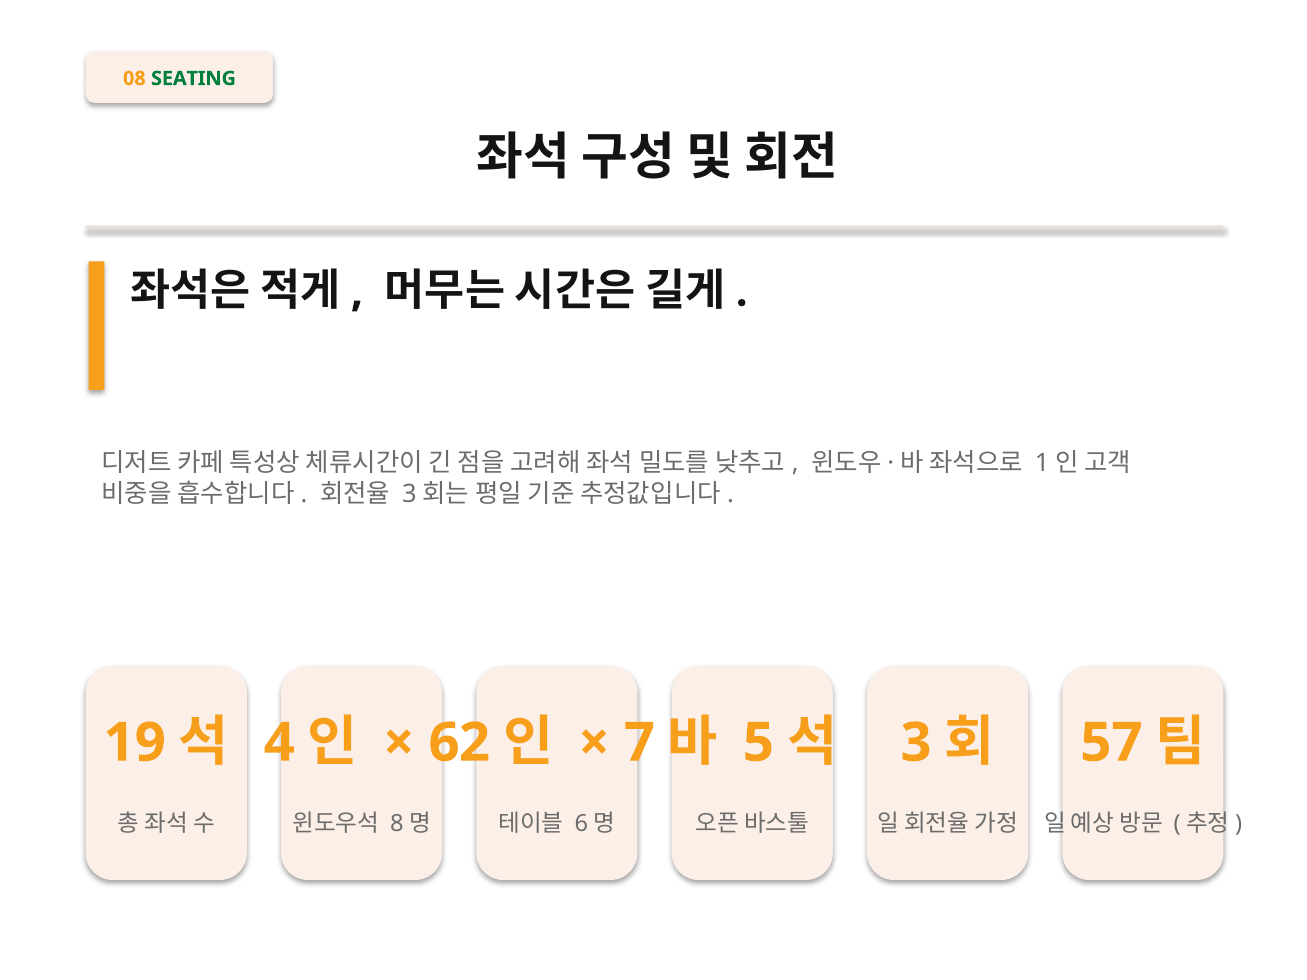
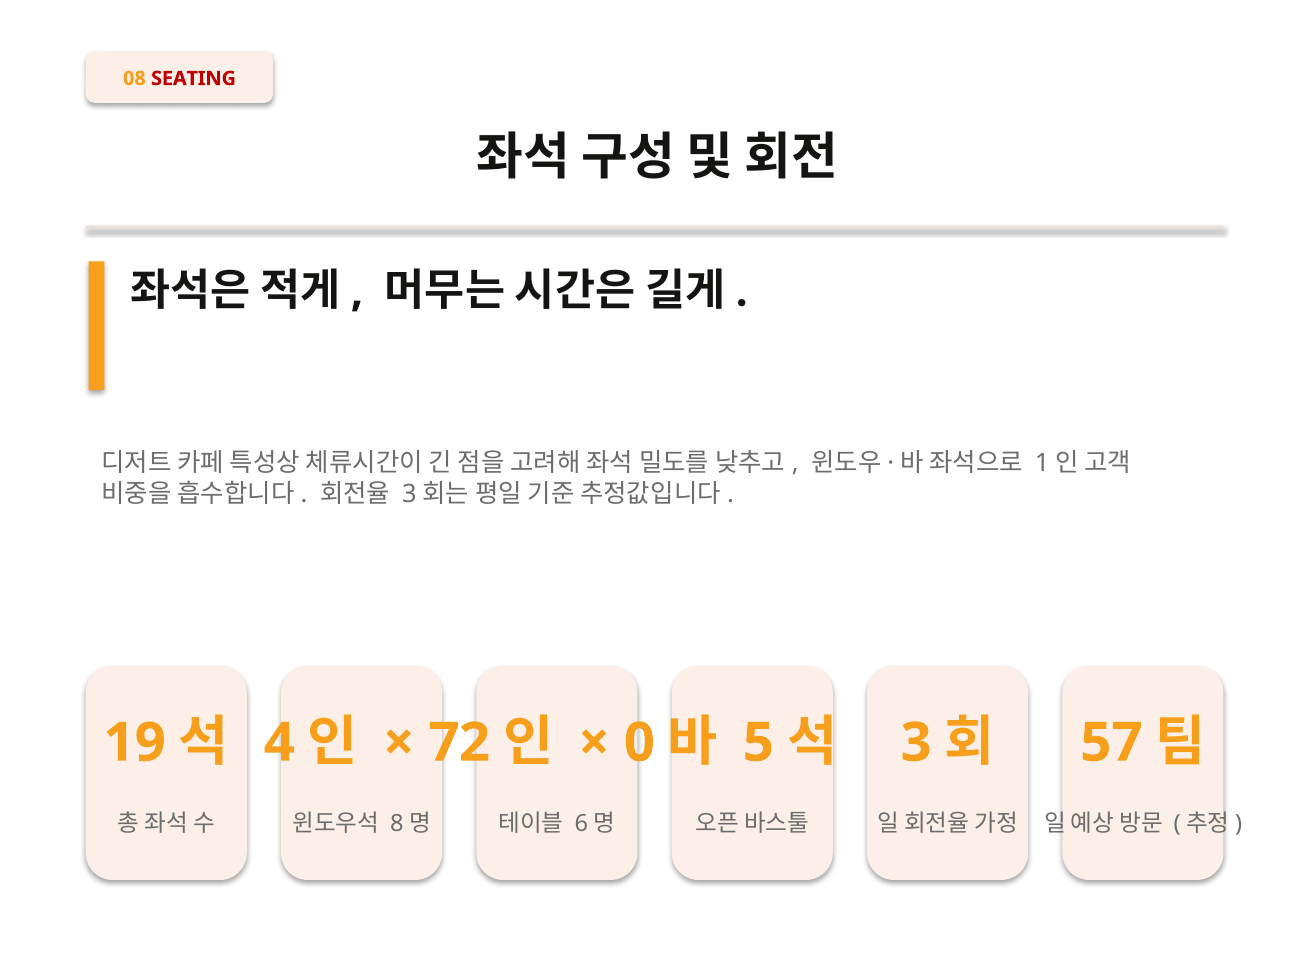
SEATING colour: green -> red
6: 6 -> 7
7: 7 -> 0
